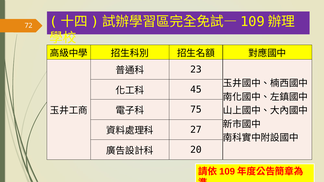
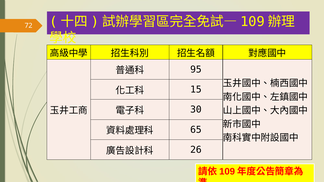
23: 23 -> 95
45: 45 -> 15
75: 75 -> 30
27: 27 -> 65
20: 20 -> 26
